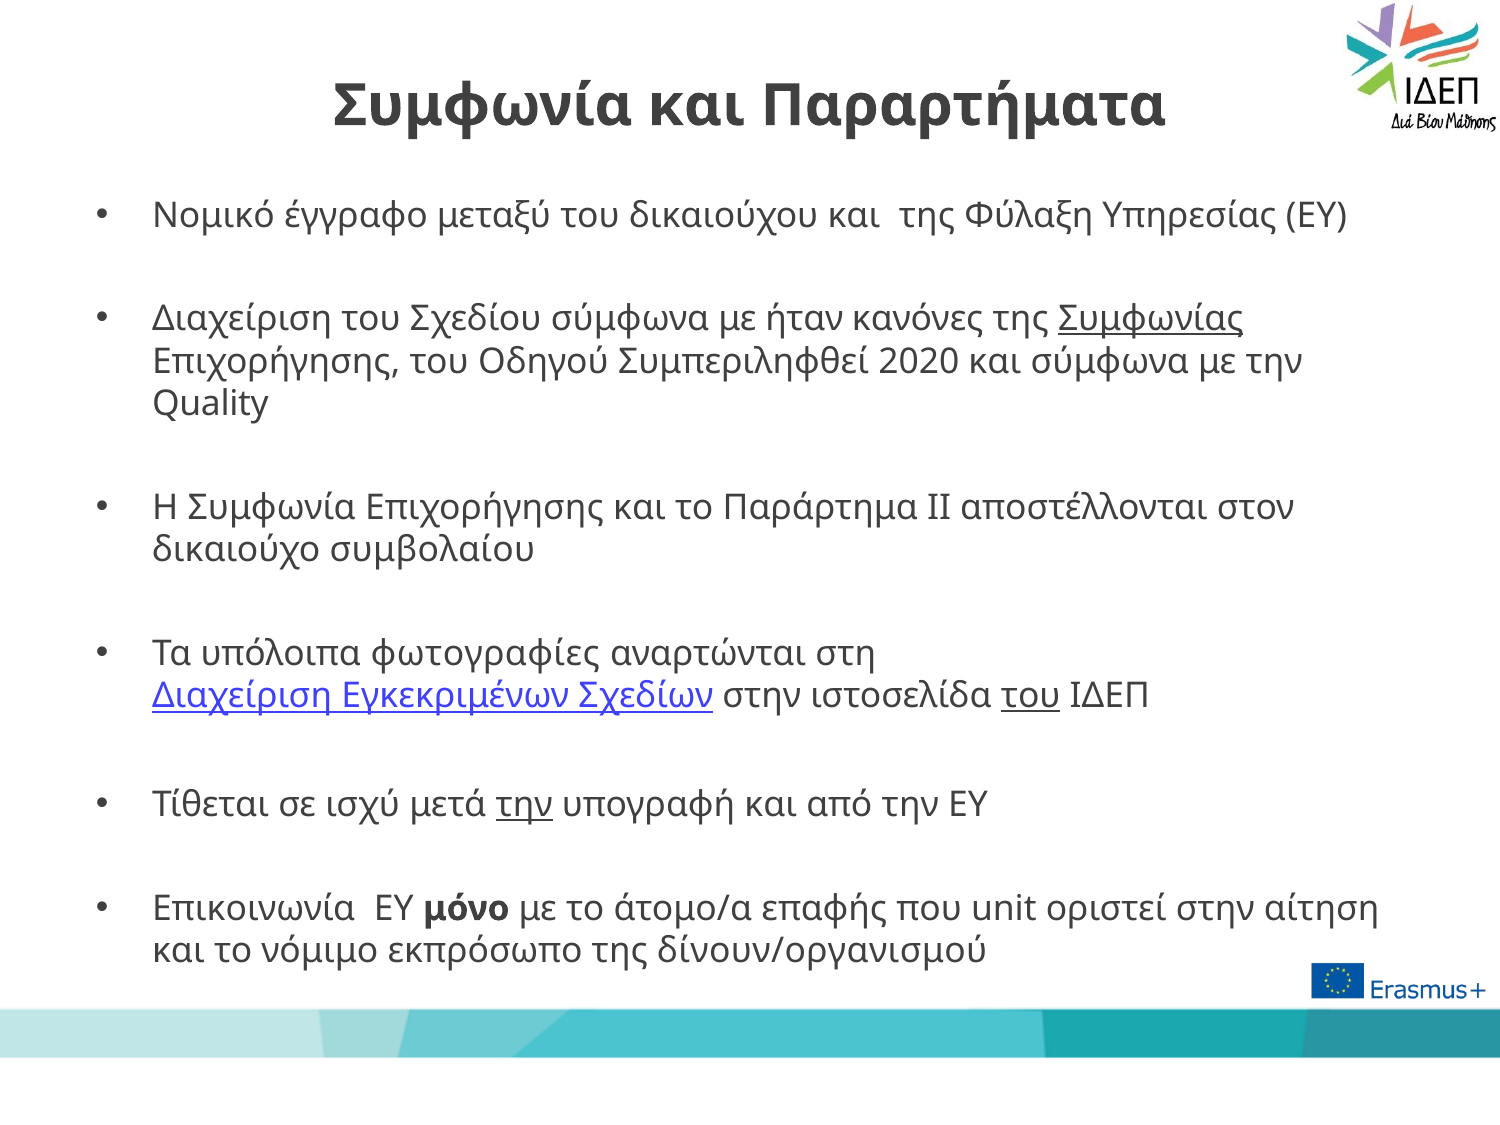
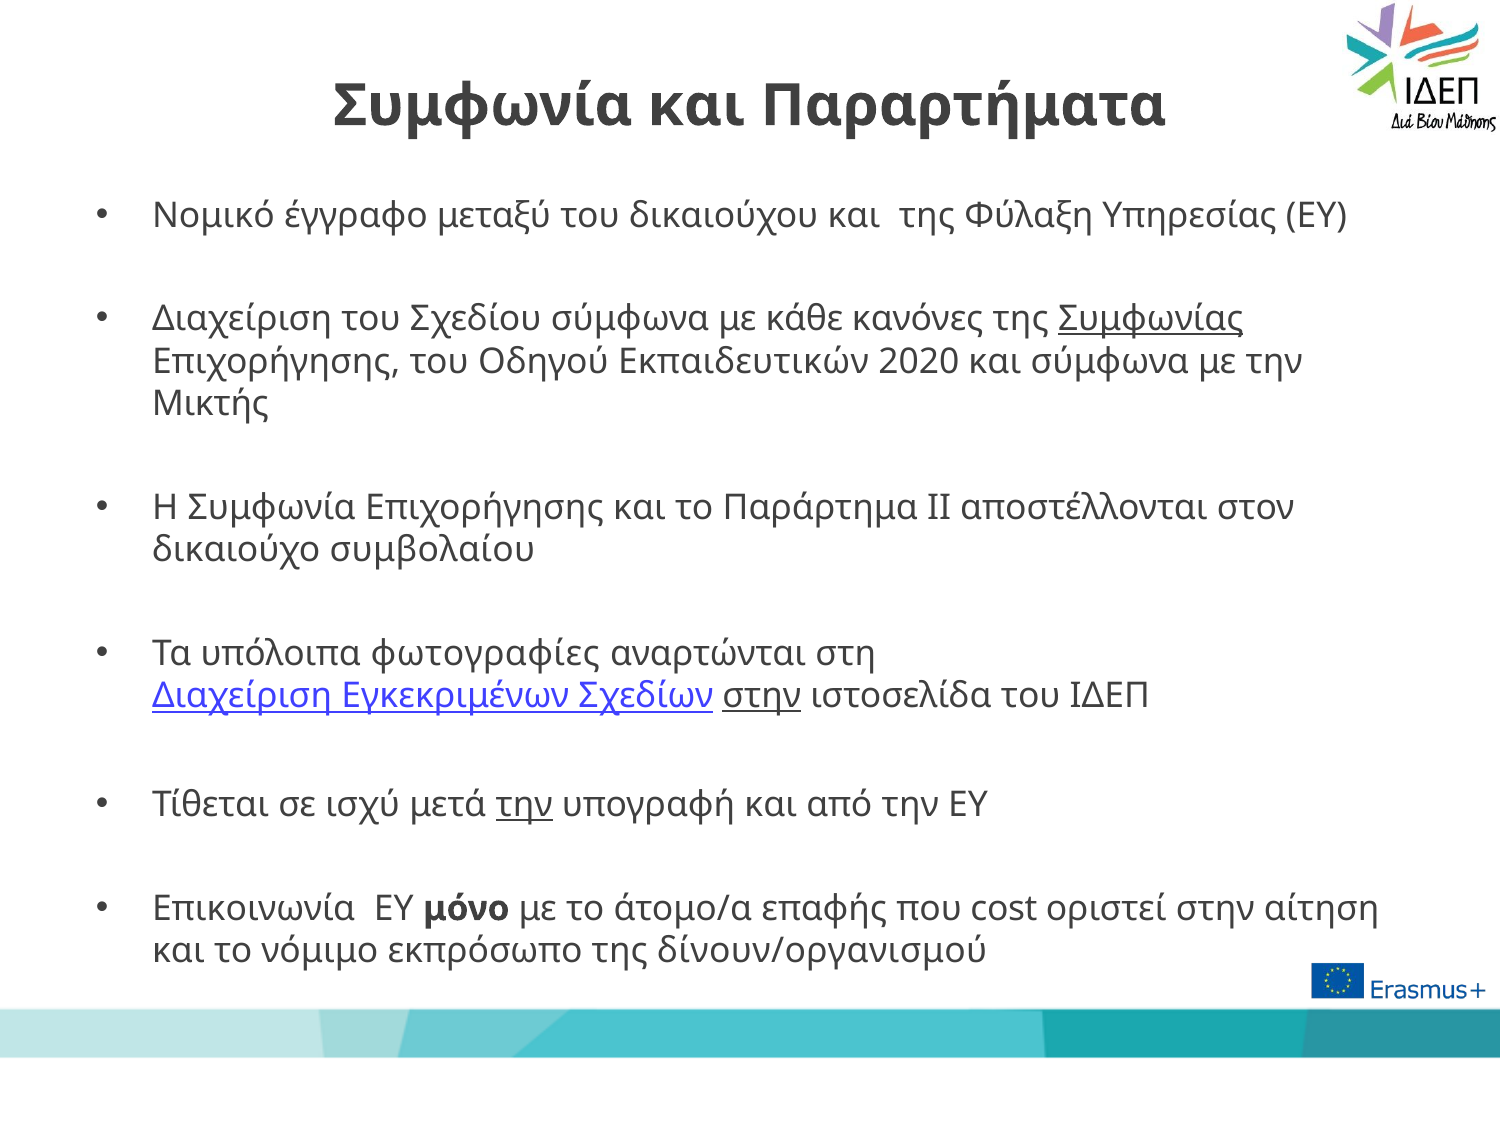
ήταν: ήταν -> κάθε
Συμπεριληφθεί: Συμπεριληφθεί -> Εκπαιδευτικών
Quality: Quality -> Μικτής
στην at (762, 696) underline: none -> present
του at (1031, 696) underline: present -> none
unit: unit -> cost
